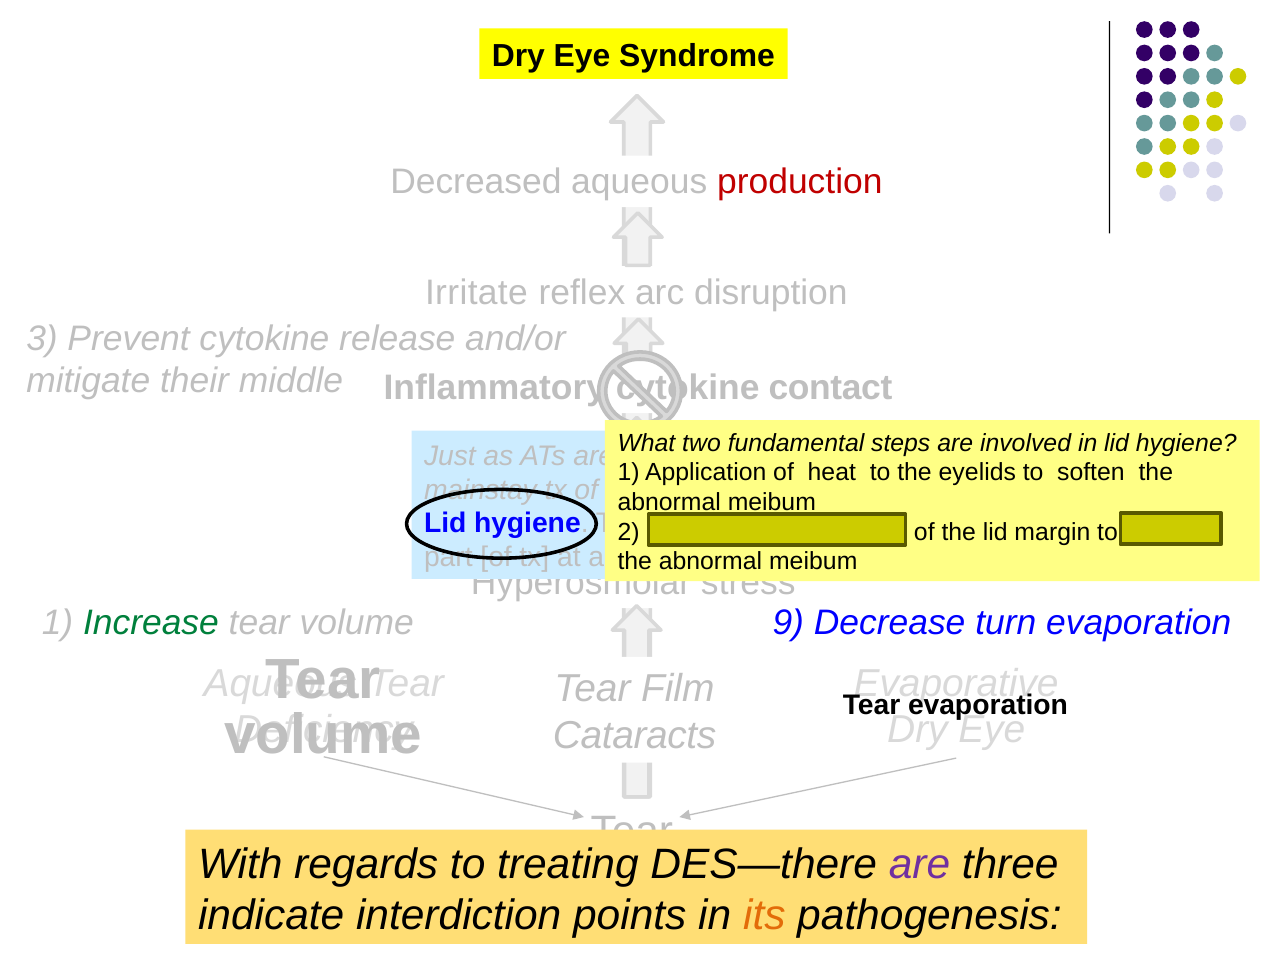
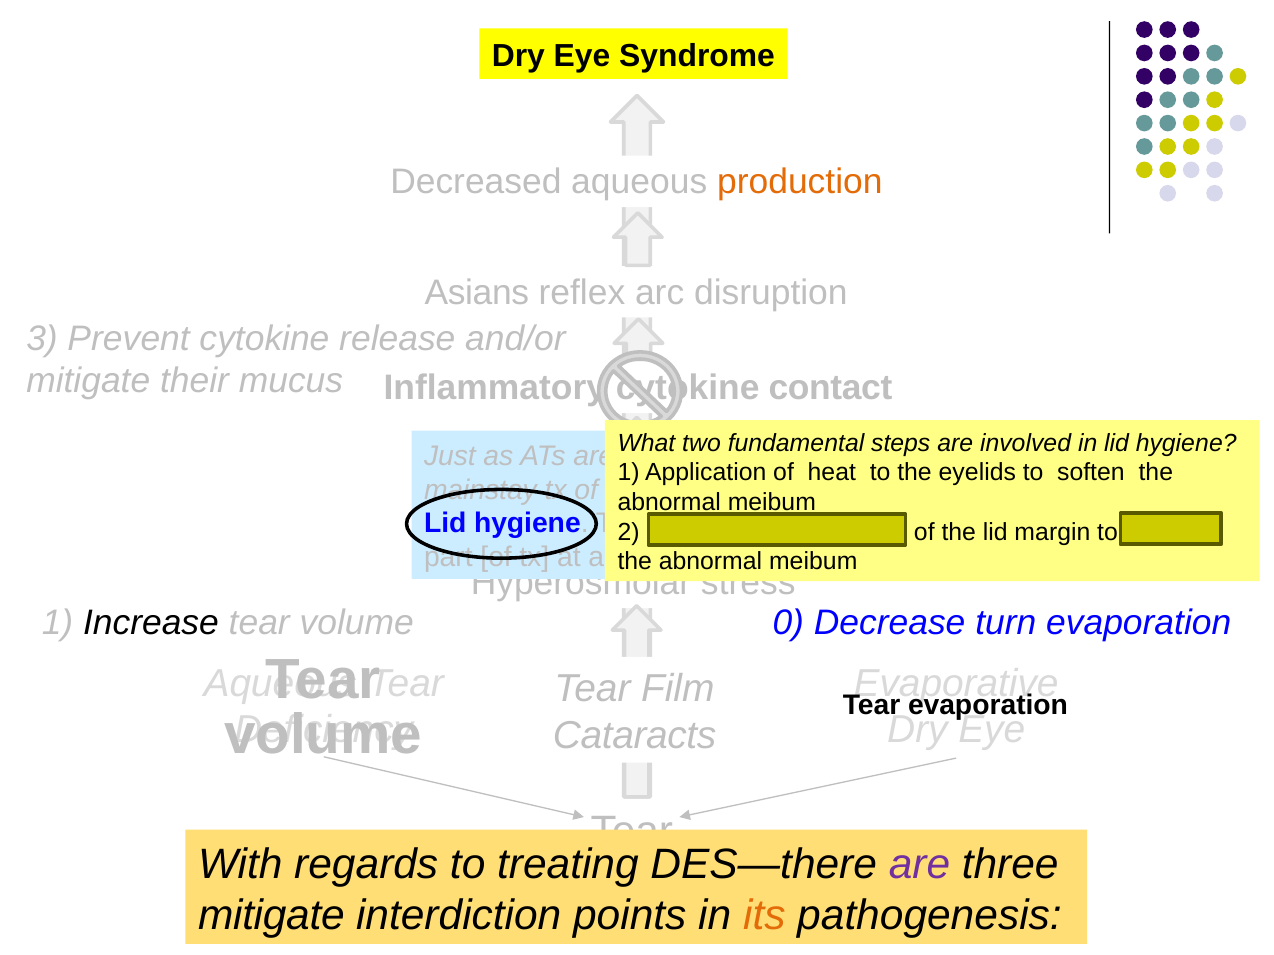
production colour: red -> orange
Irritate: Irritate -> Asians
middle: middle -> mucus
Increase colour: green -> black
9: 9 -> 0
indicate at (271, 916): indicate -> mitigate
